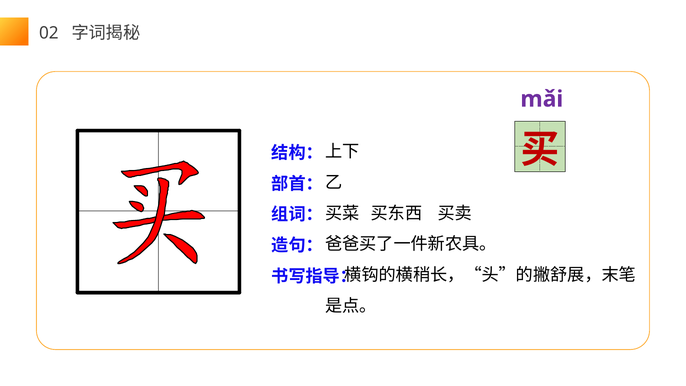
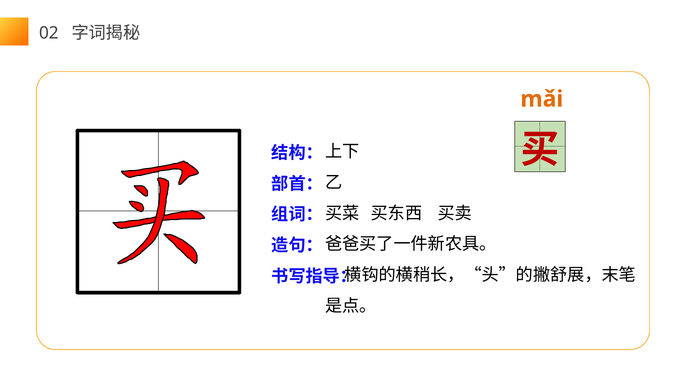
mǎi colour: purple -> orange
